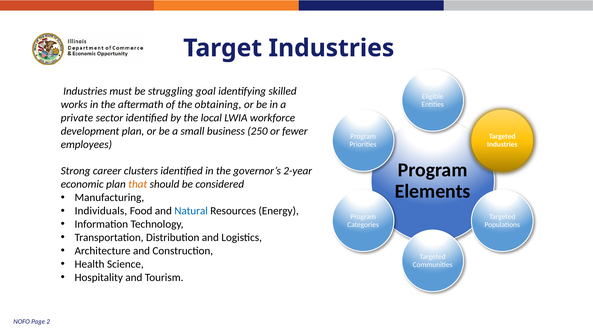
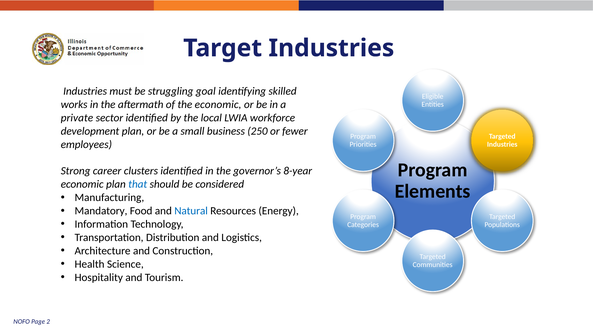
the obtaining: obtaining -> economic
2-year: 2-year -> 8-year
that colour: orange -> blue
Individuals: Individuals -> Mandatory
